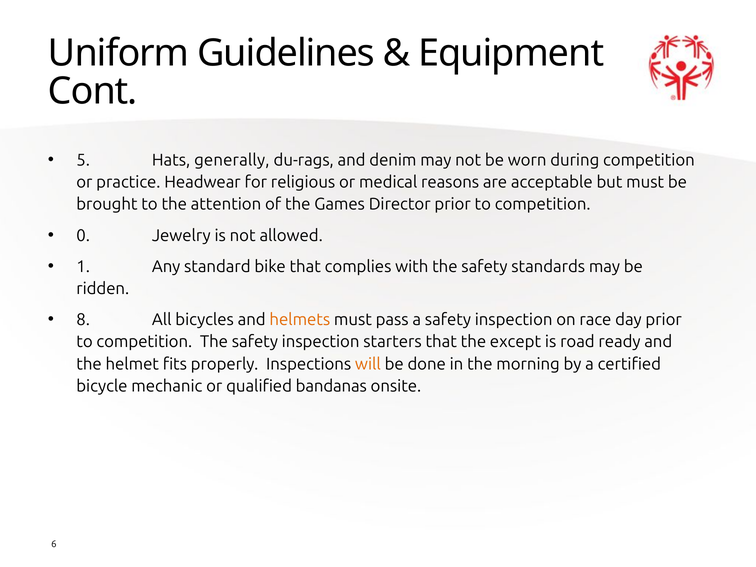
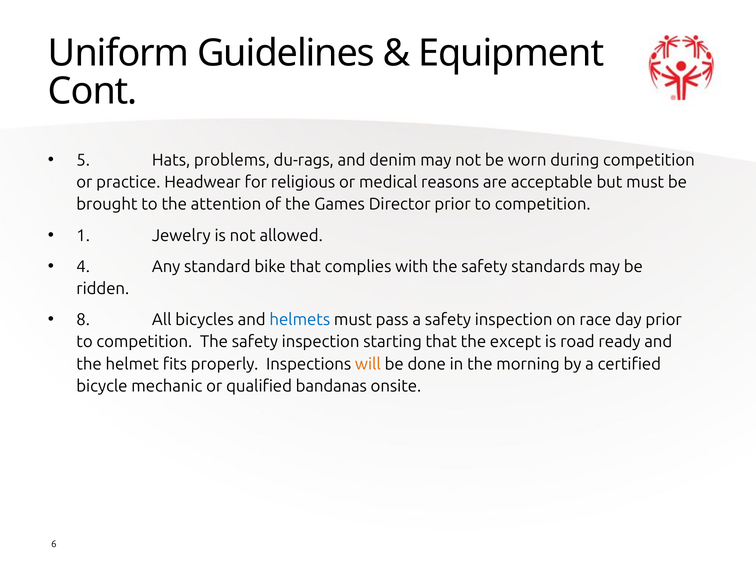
generally: generally -> problems
0: 0 -> 1
1: 1 -> 4
helmets colour: orange -> blue
starters: starters -> starting
